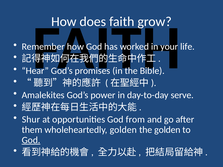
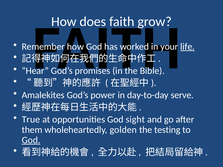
life underline: none -> present
Shur: Shur -> True
from: from -> sight
the golden: golden -> testing
